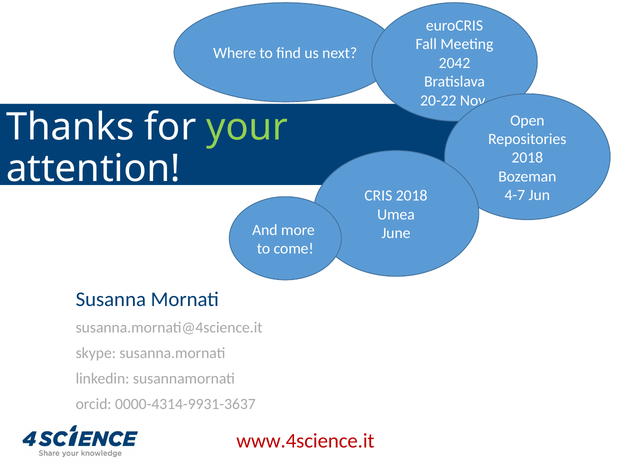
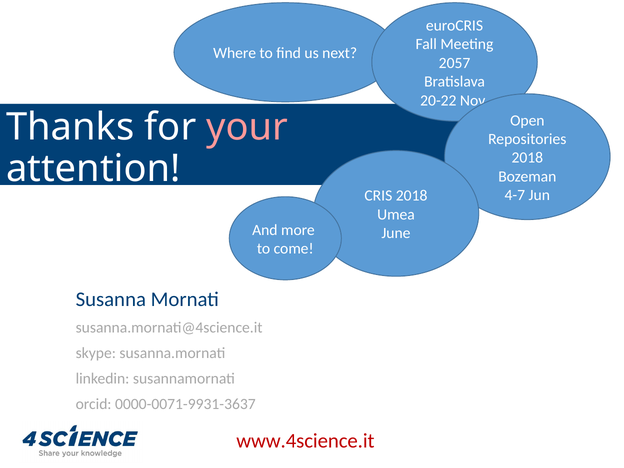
2042: 2042 -> 2057
your colour: light green -> pink
0000-4314-9931-3637: 0000-4314-9931-3637 -> 0000-0071-9931-3637
